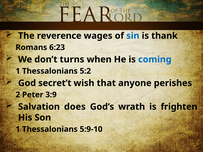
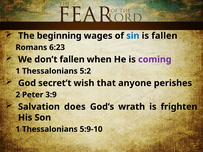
reverence: reverence -> beginning
is thank: thank -> fallen
don’t turns: turns -> fallen
coming colour: blue -> purple
